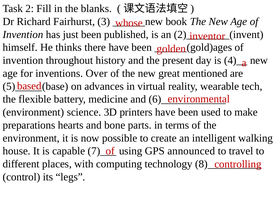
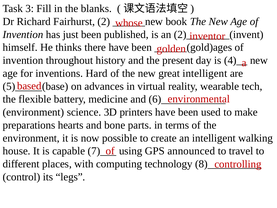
2: 2 -> 3
3: 3 -> 2
Over: Over -> Hard
great mentioned: mentioned -> intelligent
